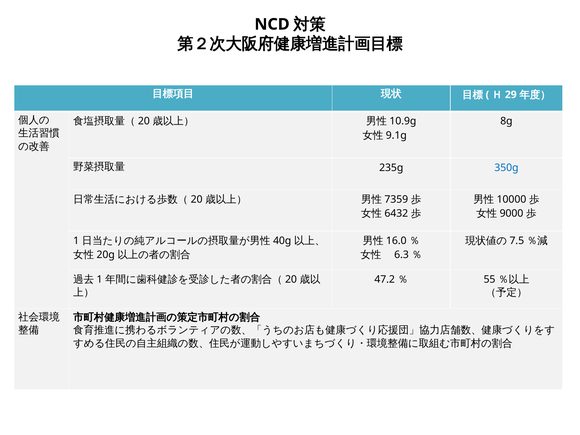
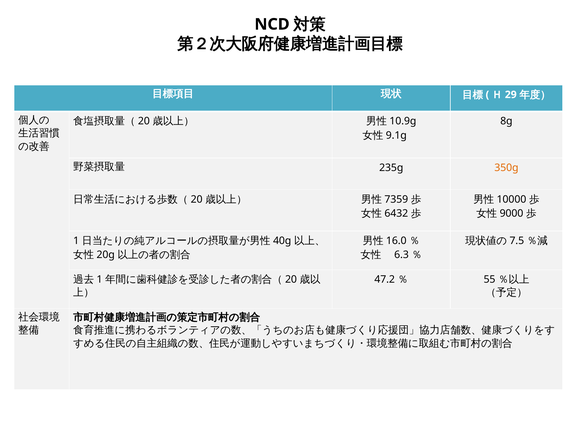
350g colour: blue -> orange
